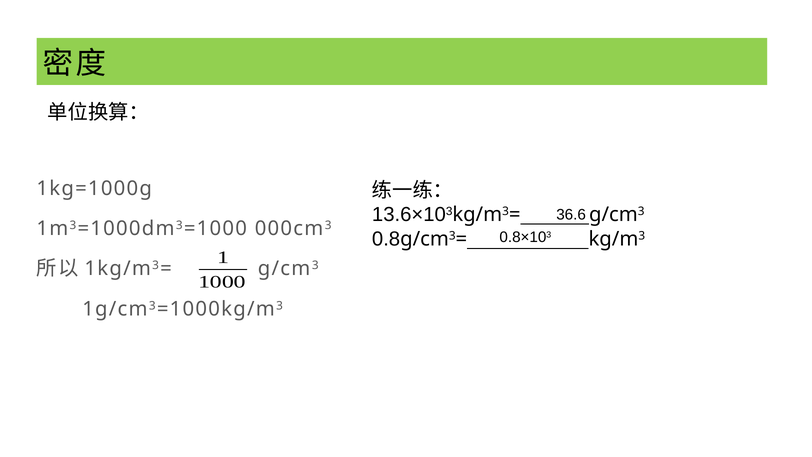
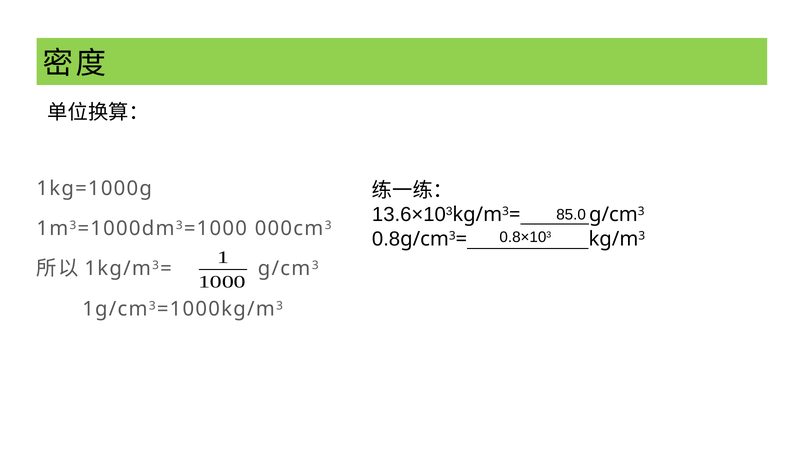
36.6: 36.6 -> 85.0
